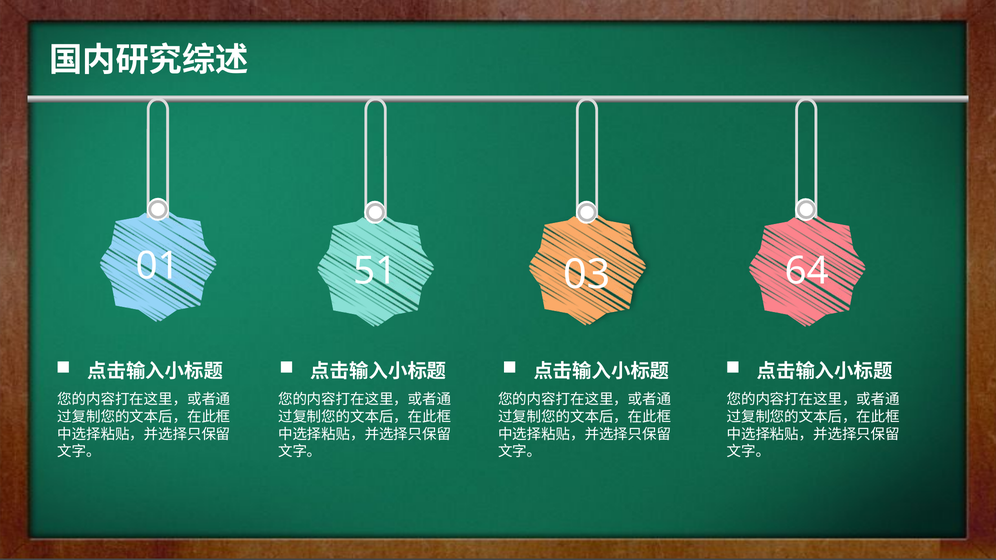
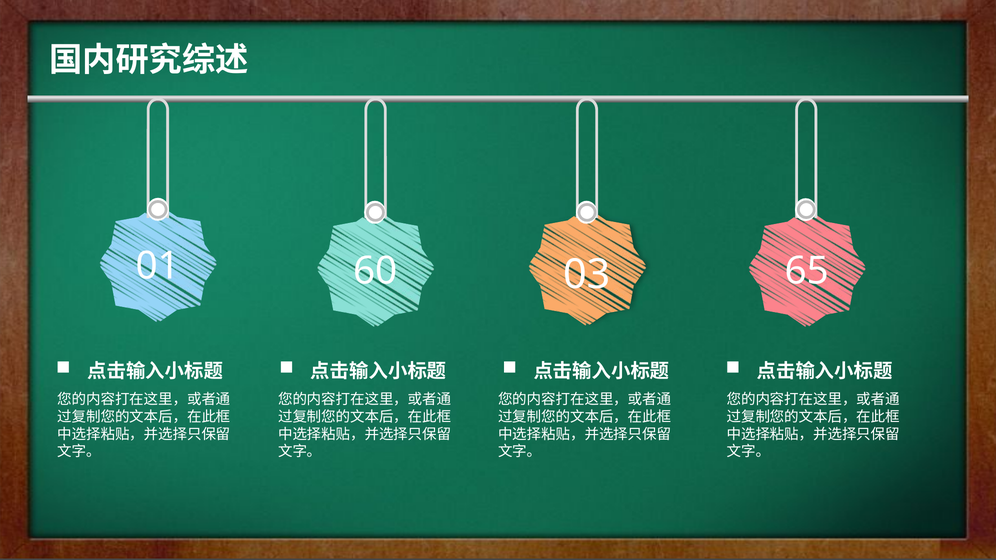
51: 51 -> 60
64: 64 -> 65
